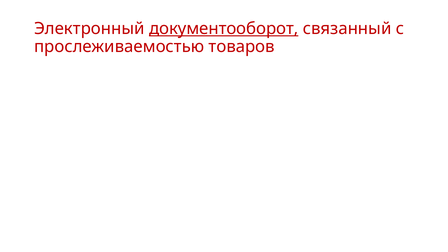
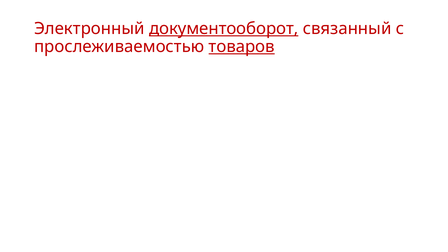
товаров underline: none -> present
